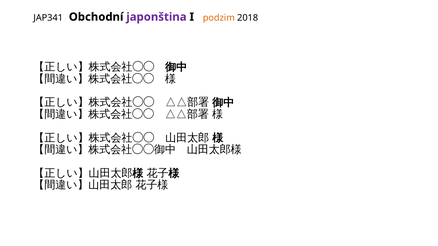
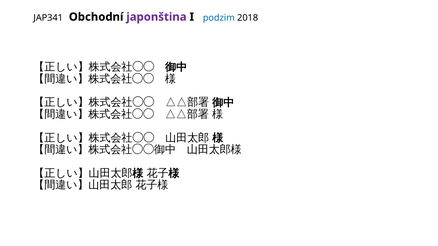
podzim colour: orange -> blue
